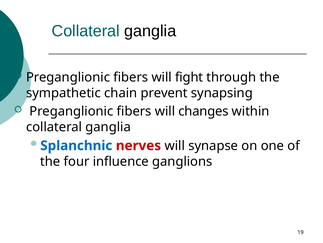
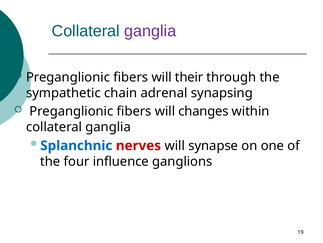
ganglia at (150, 31) colour: black -> purple
fight: fight -> their
prevent: prevent -> adrenal
